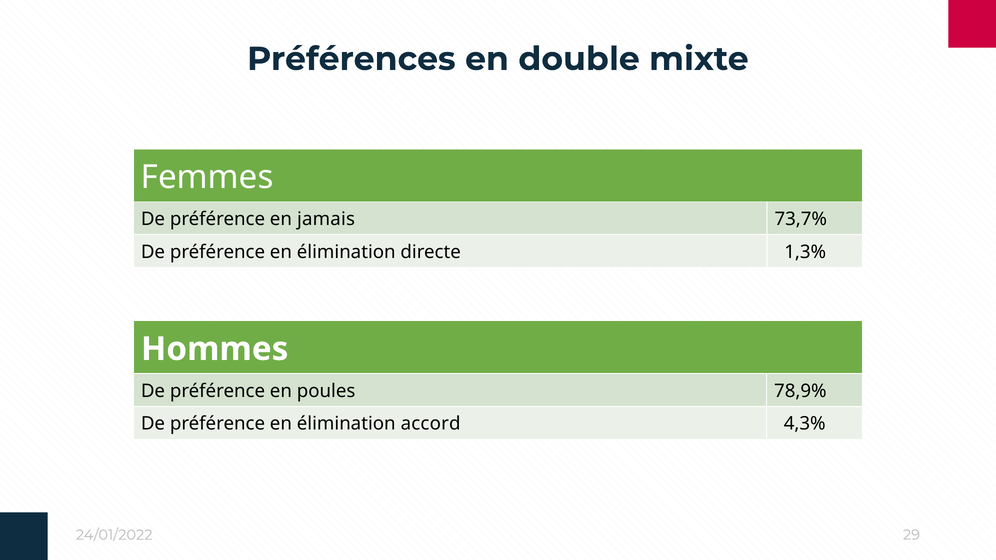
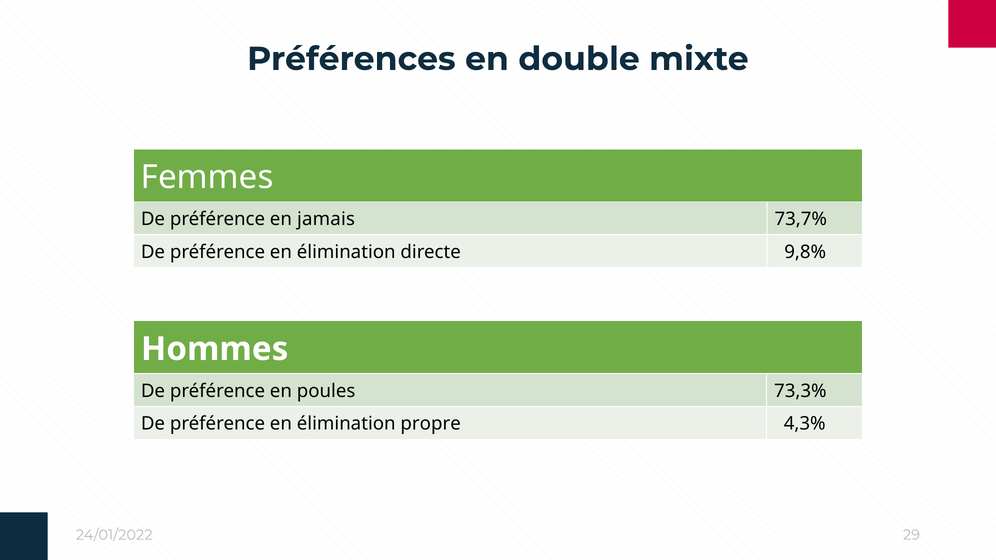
1,3%: 1,3% -> 9,8%
78,9%: 78,9% -> 73,3%
accord: accord -> propre
